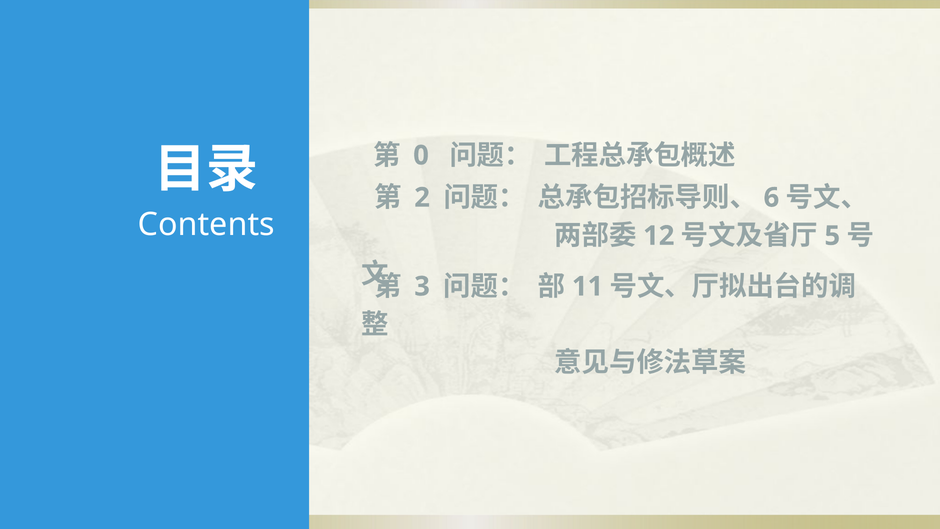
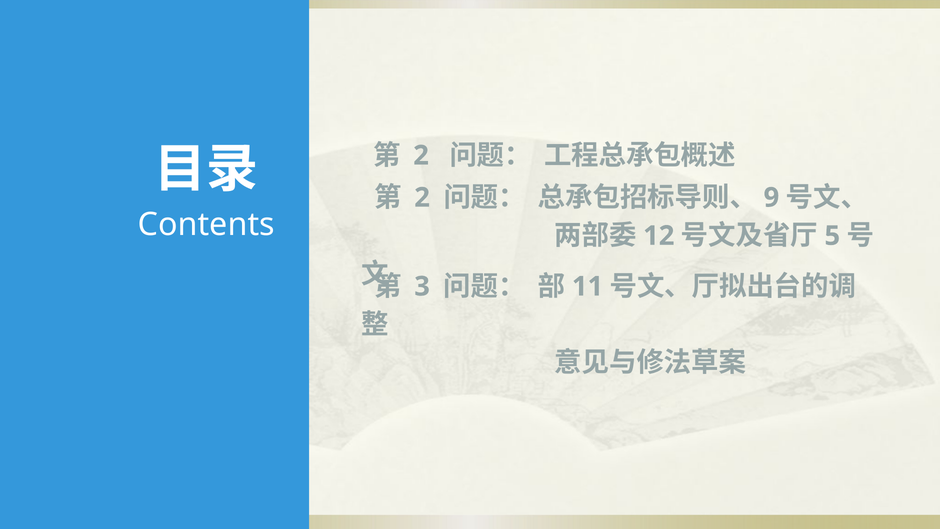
0 at (421, 155): 0 -> 2
6: 6 -> 9
